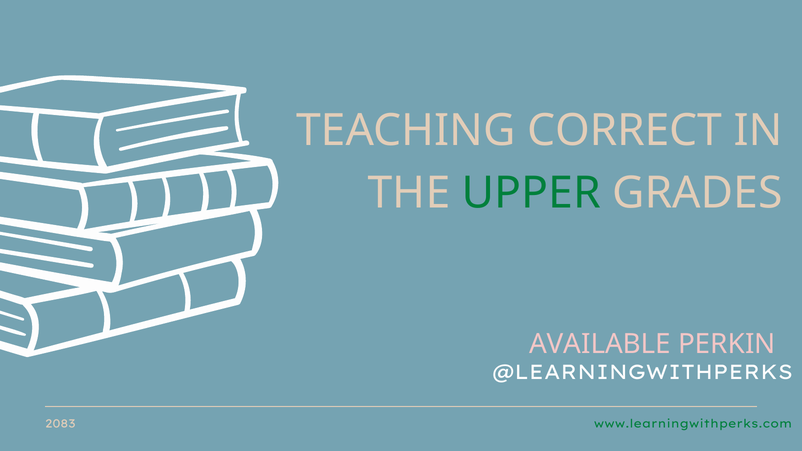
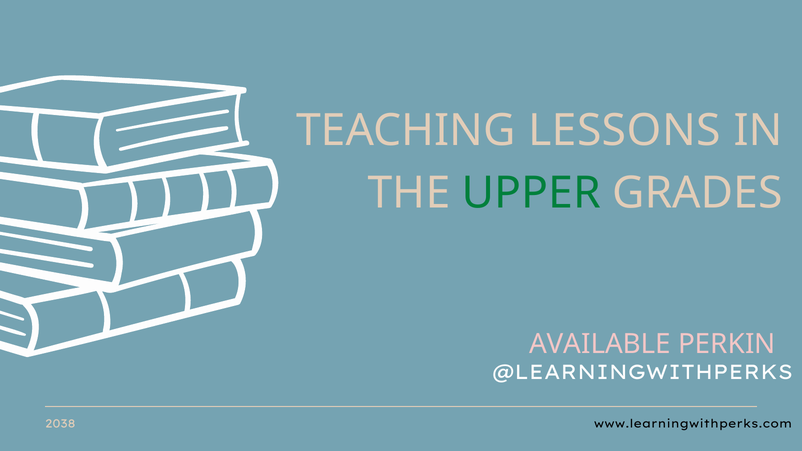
CORRECT: CORRECT -> LESSONS
2083: 2083 -> 2038
www.learningwithperks.com colour: green -> black
